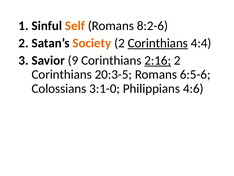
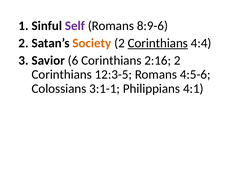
Self colour: orange -> purple
8:2-6: 8:2-6 -> 8:9-6
9: 9 -> 6
2:16 underline: present -> none
20:3-5: 20:3-5 -> 12:3-5
6:5-6: 6:5-6 -> 4:5-6
3:1-0: 3:1-0 -> 3:1-1
4:6: 4:6 -> 4:1
